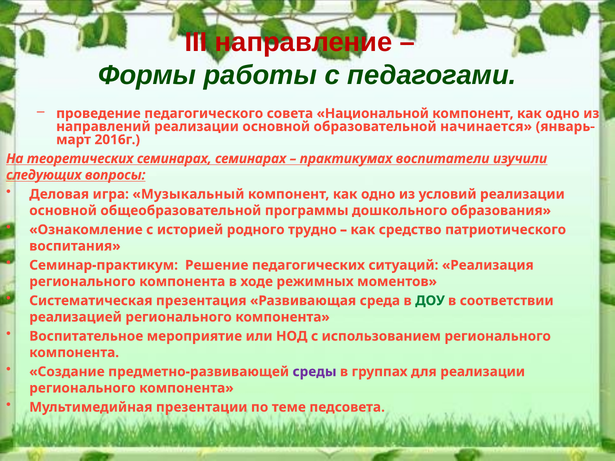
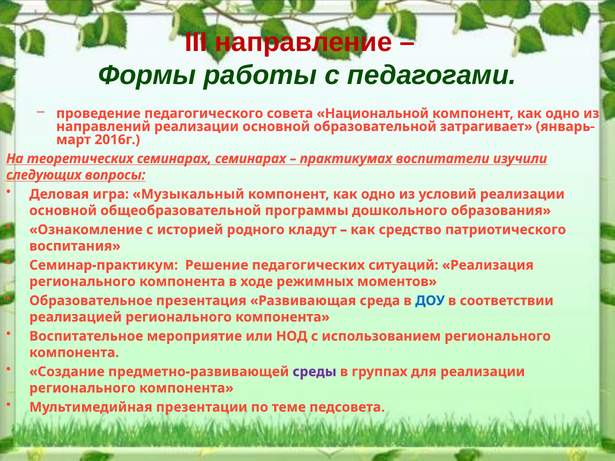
начинается: начинается -> затрагивает
трудно: трудно -> кладут
Систематическая: Систематическая -> Образовательное
ДОУ colour: green -> blue
